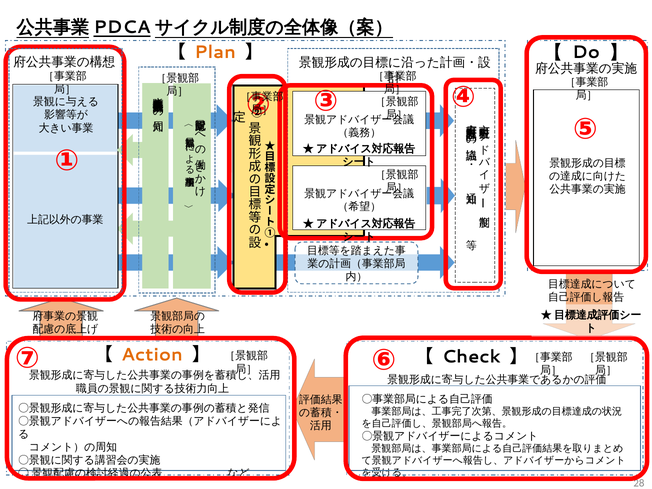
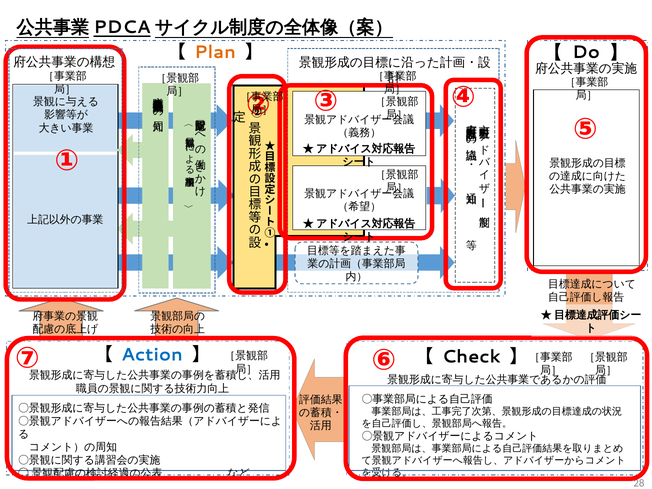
Action colour: orange -> blue
